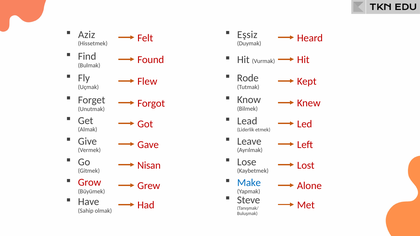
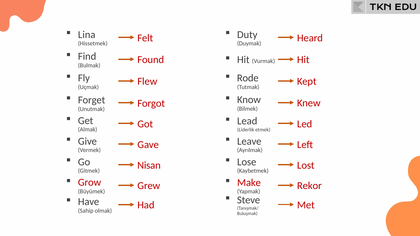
Aziz: Aziz -> Lina
Eşsiz: Eşsiz -> Duty
Make colour: blue -> red
Alone: Alone -> Rekor
